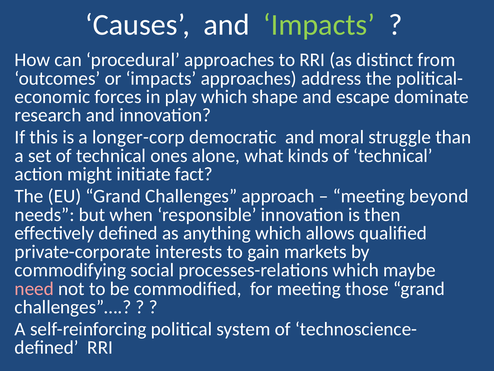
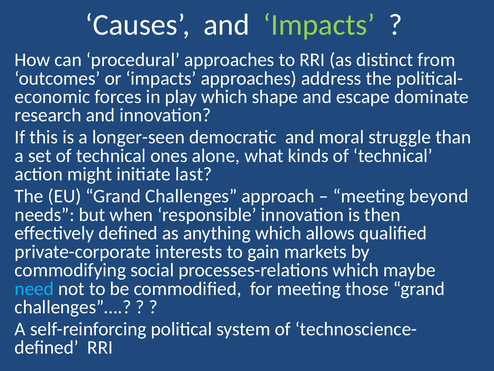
longer-corp: longer-corp -> longer-seen
fact: fact -> last
need colour: pink -> light blue
